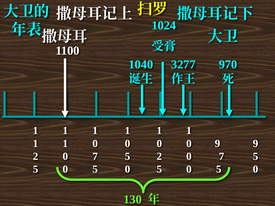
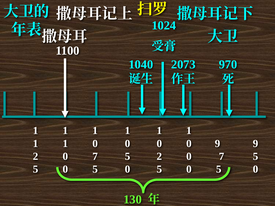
3277: 3277 -> 2073
